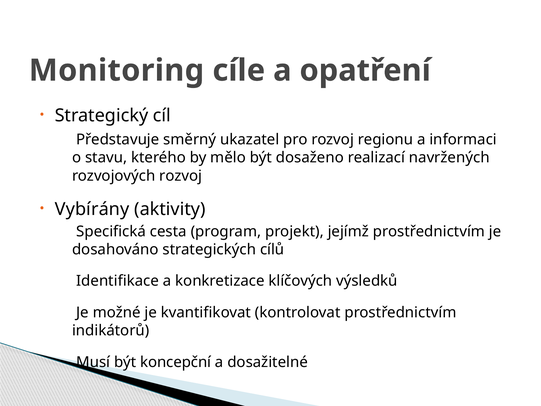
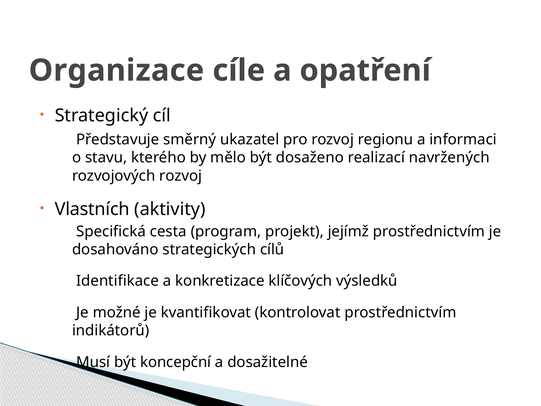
Monitoring: Monitoring -> Organizace
Vybírány: Vybírány -> Vlastních
